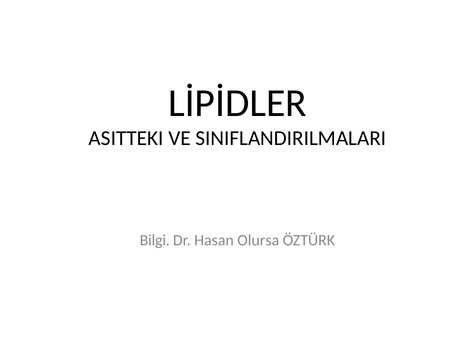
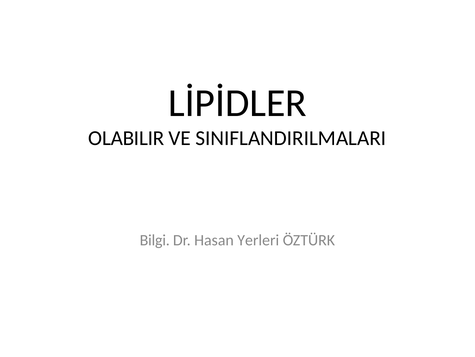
ASITTEKI: ASITTEKI -> OLABILIR
Olursa: Olursa -> Yerleri
